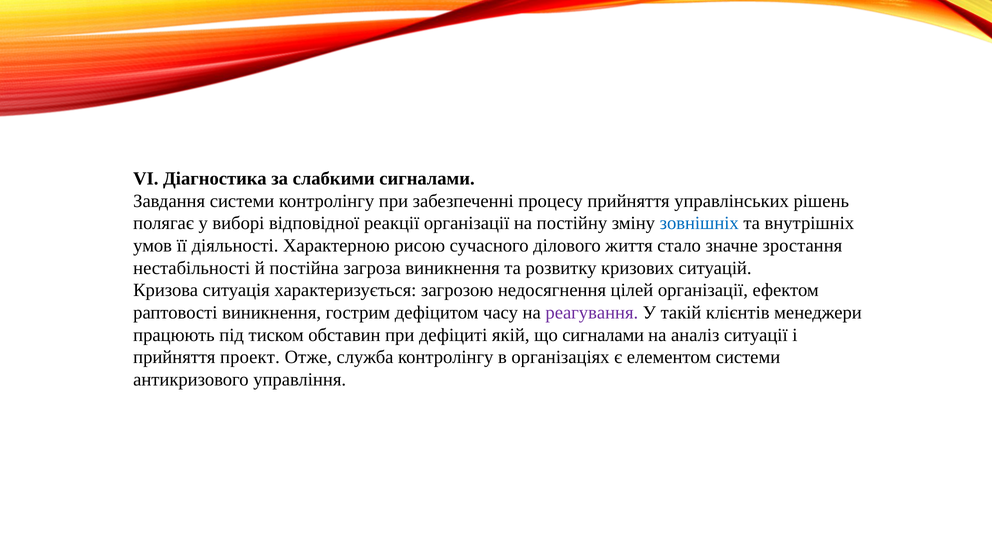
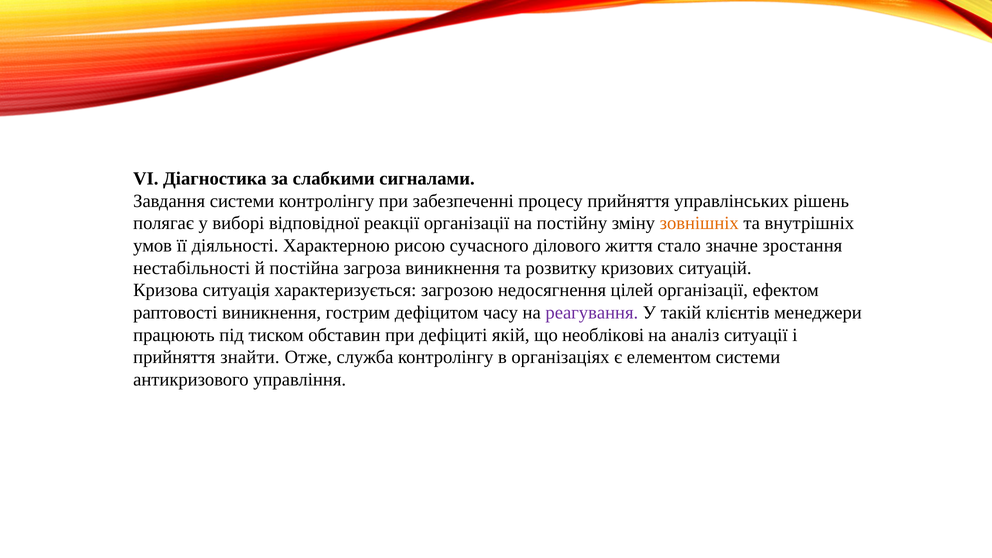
зовнішніх colour: blue -> orange
що сигналами: сигналами -> необлікові
проект: проект -> знайти
